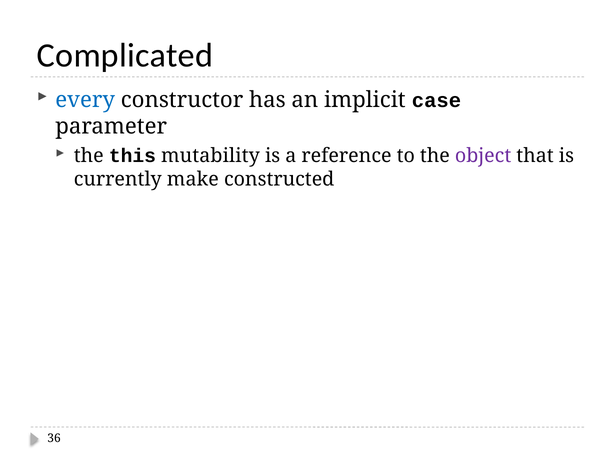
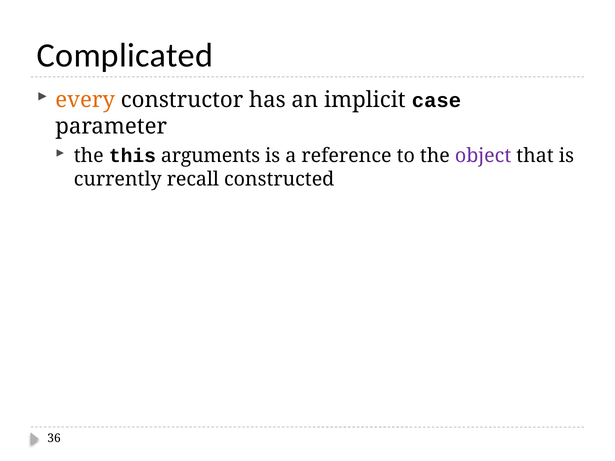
every colour: blue -> orange
mutability: mutability -> arguments
make: make -> recall
